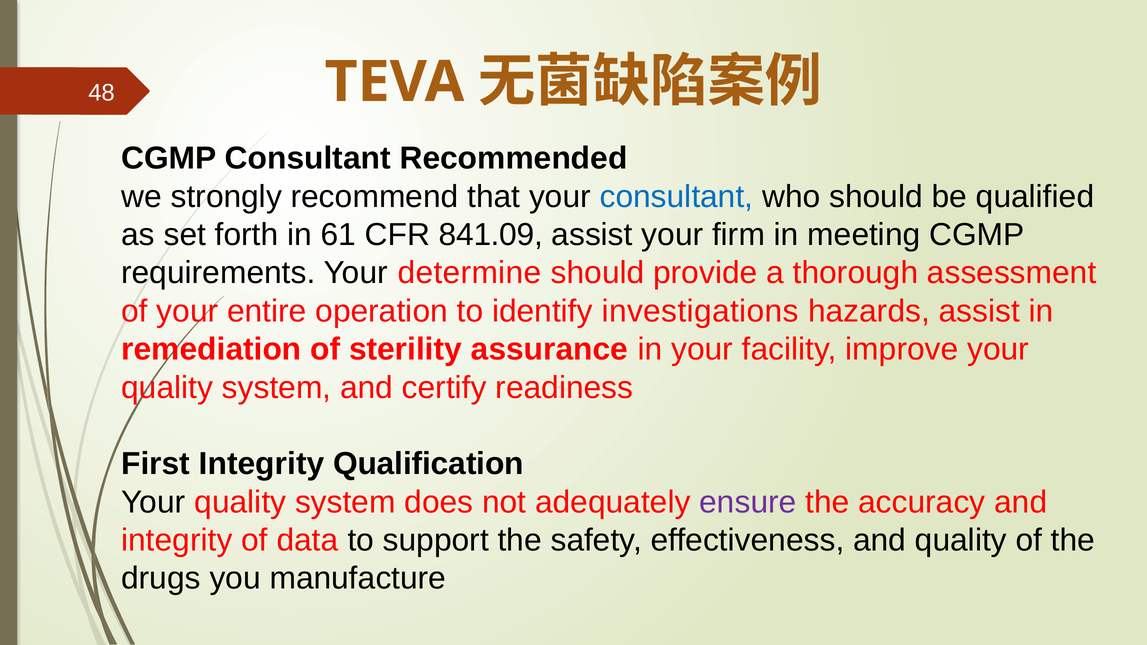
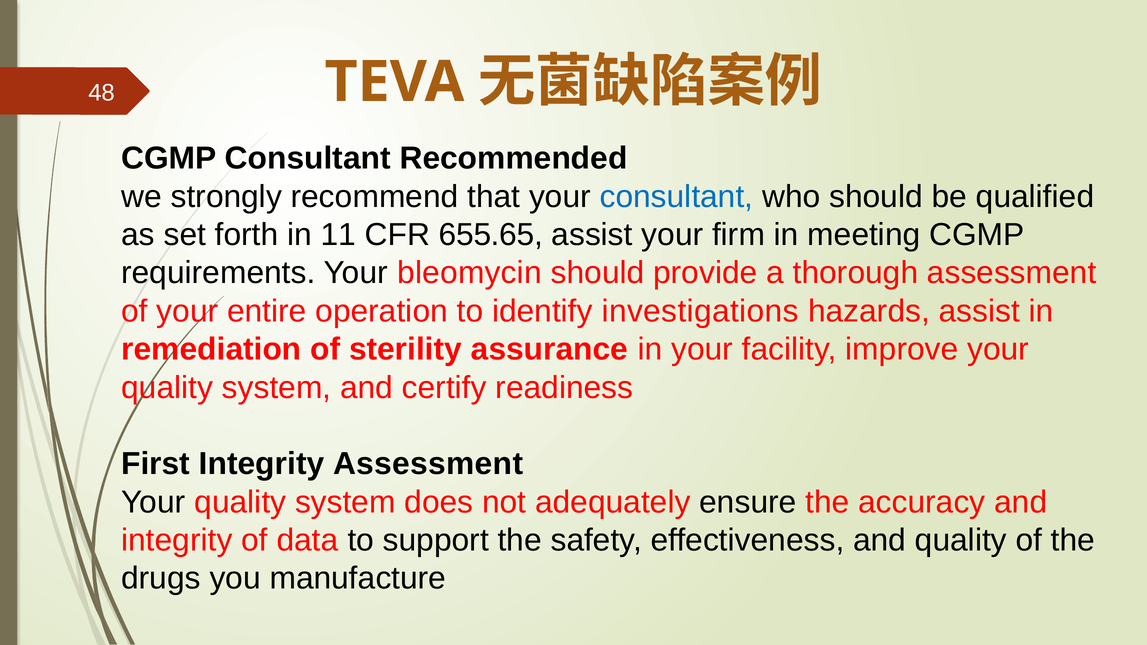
61: 61 -> 11
841.09: 841.09 -> 655.65
determine: determine -> bleomycin
Integrity Qualification: Qualification -> Assessment
ensure colour: purple -> black
